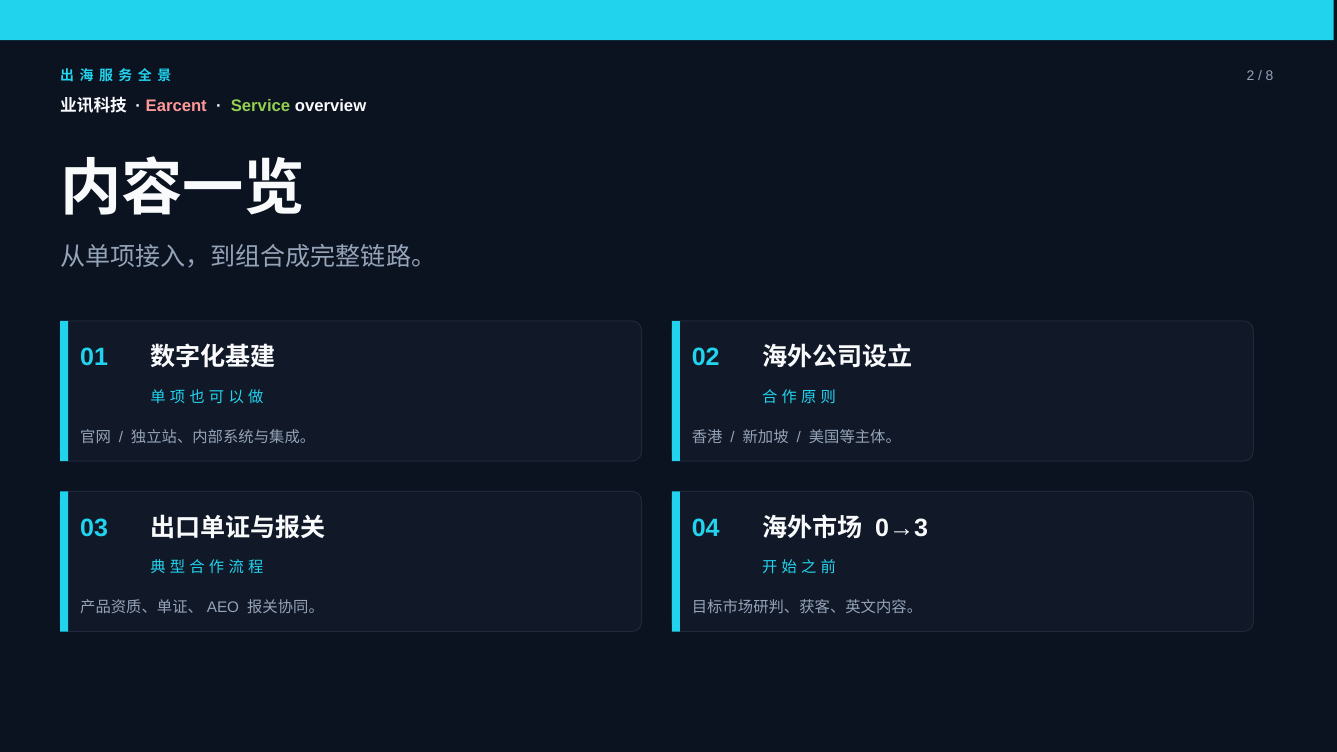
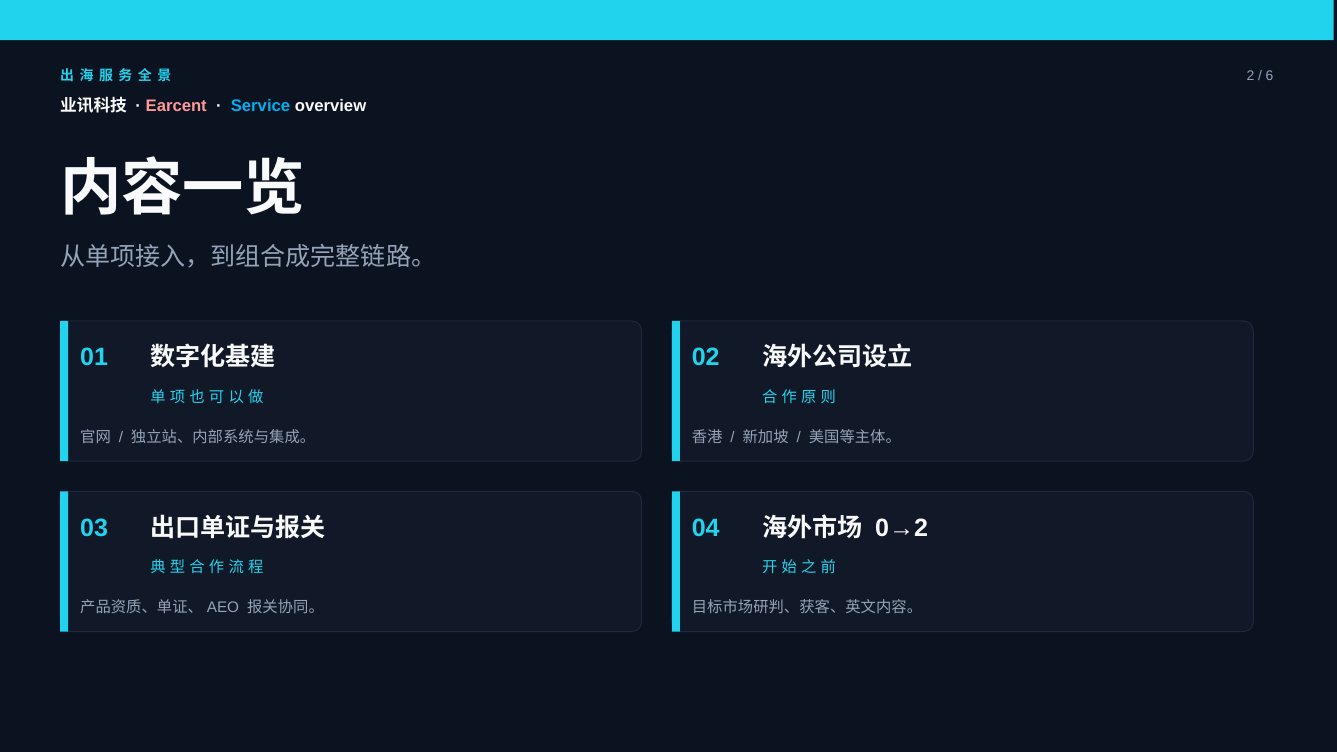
8: 8 -> 6
Service colour: light green -> light blue
0→3: 0→3 -> 0→2
